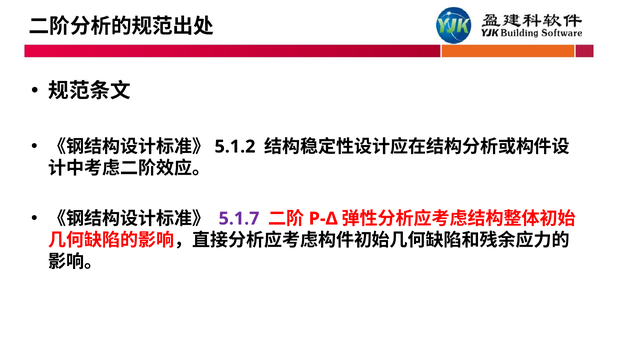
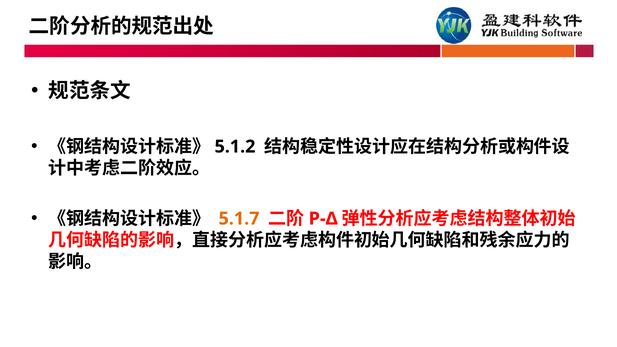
5.1.7 colour: purple -> orange
